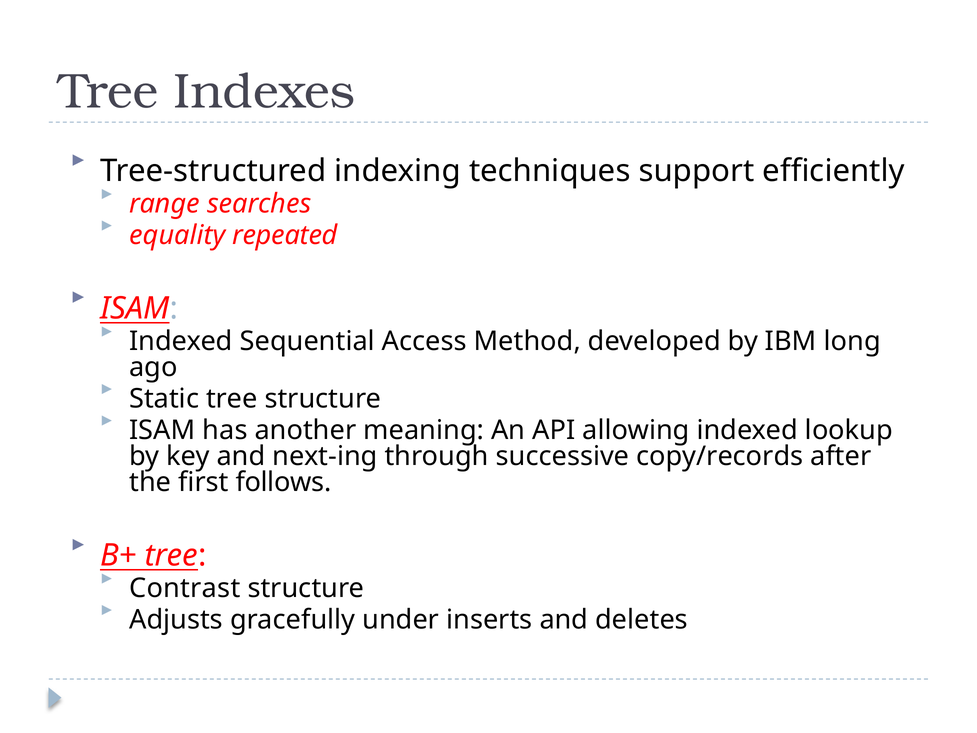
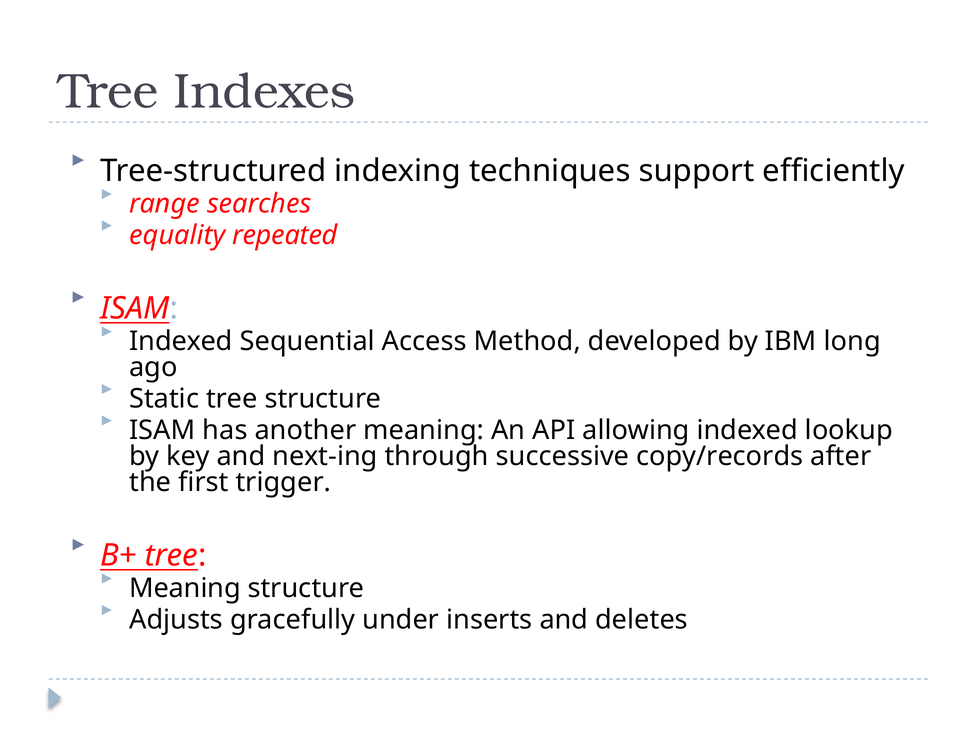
follows: follows -> trigger
Contrast at (185, 588): Contrast -> Meaning
